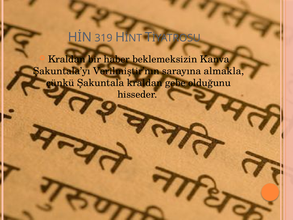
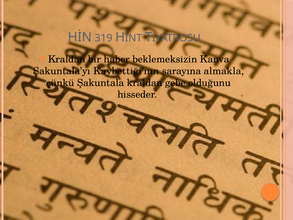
Verilmiştir’nın: Verilmiştir’nın -> Kaybettiği’nın
